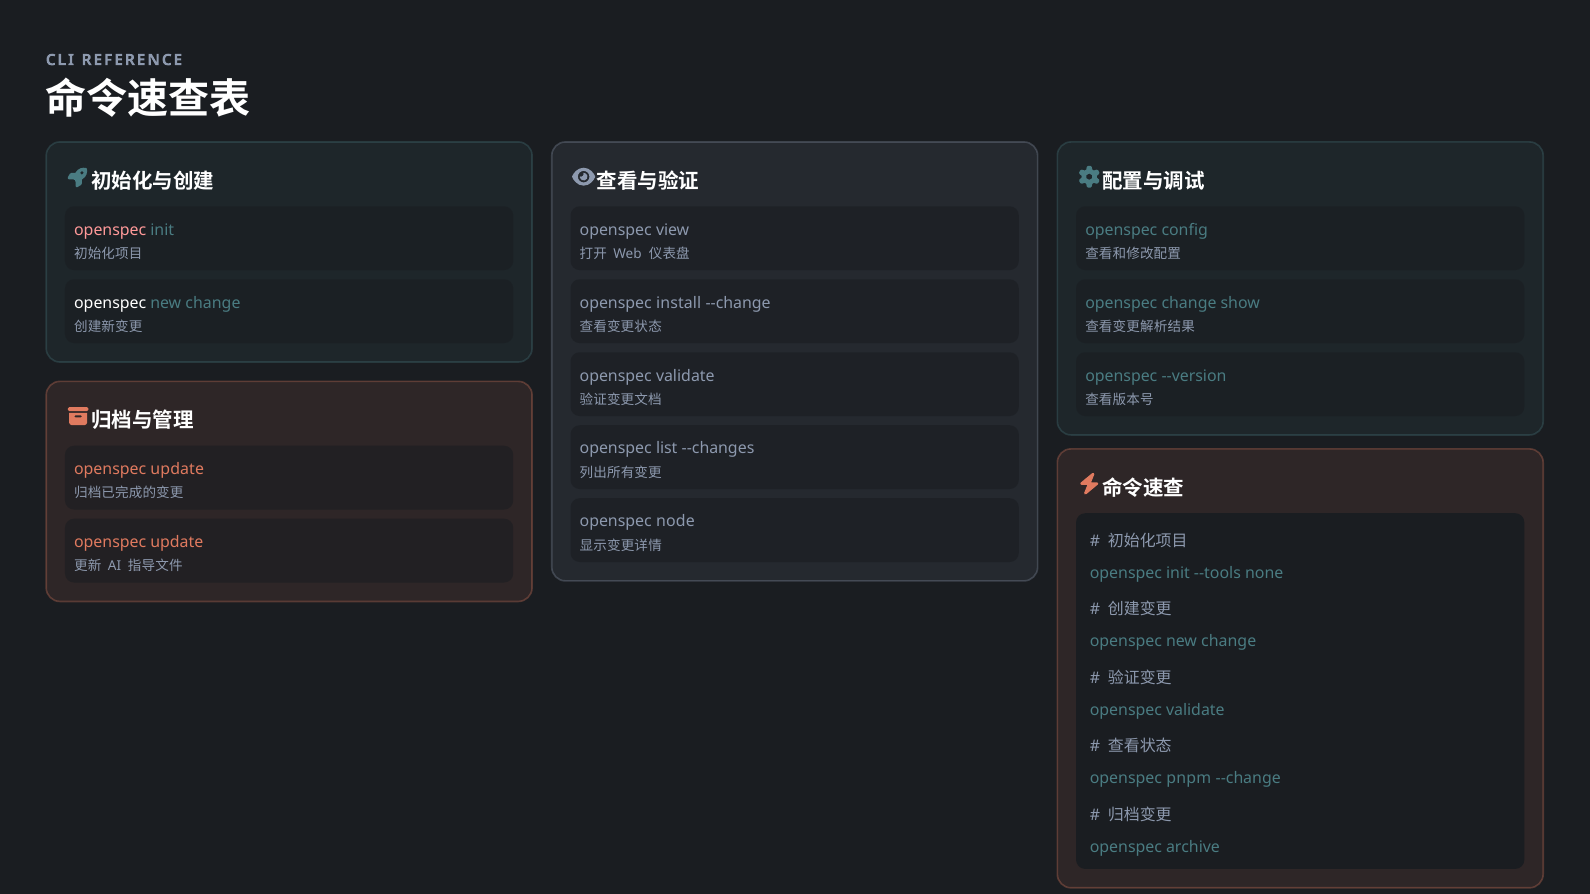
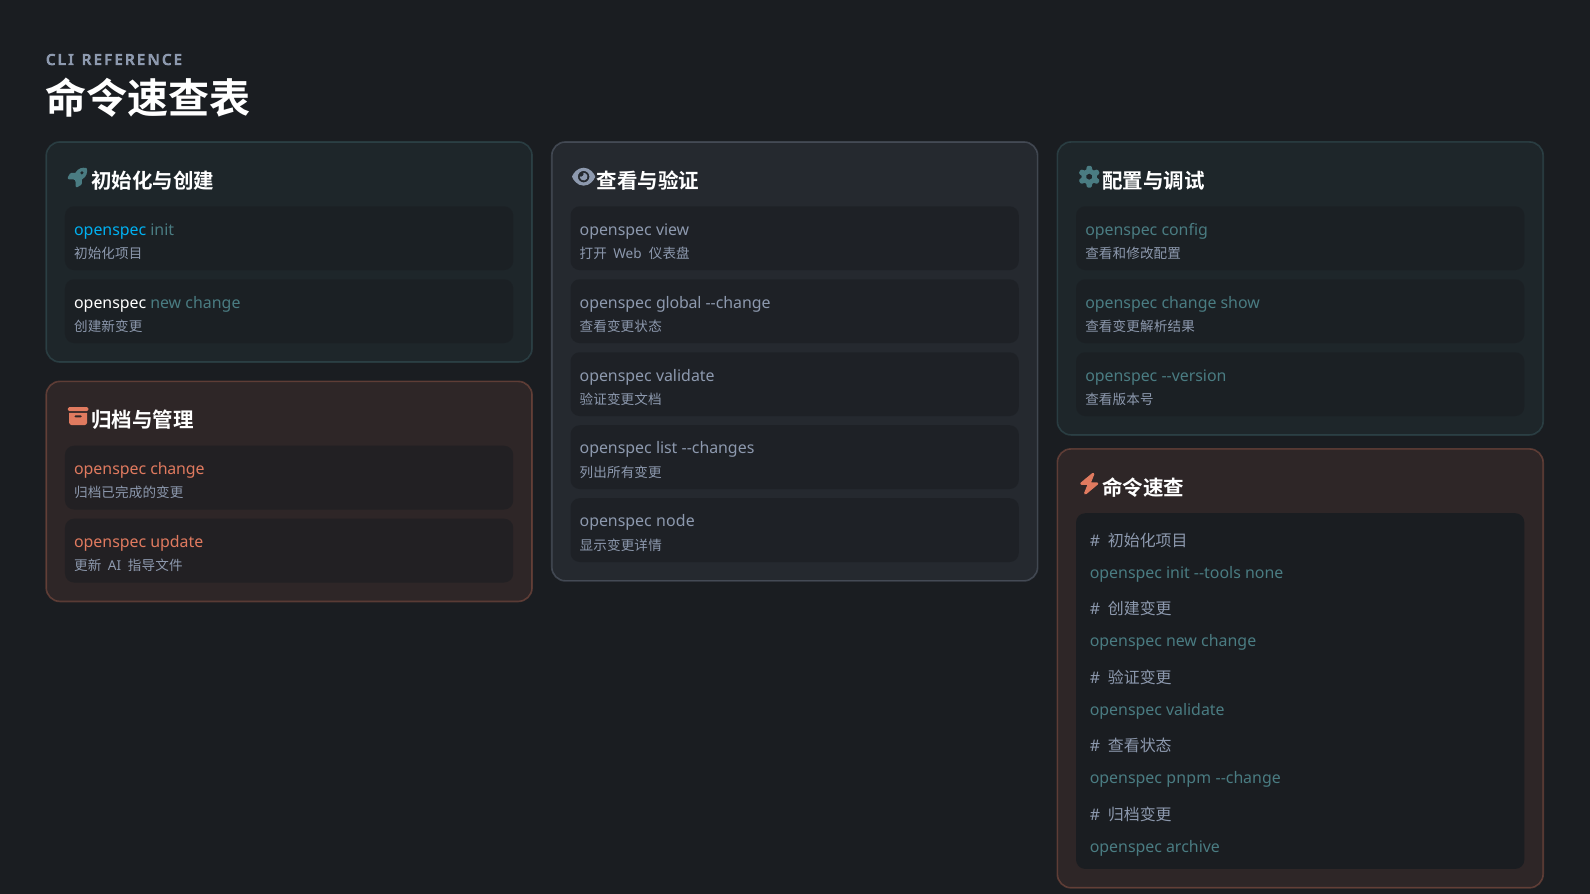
openspec at (110, 230) colour: pink -> light blue
install: install -> global
update at (177, 469): update -> change
